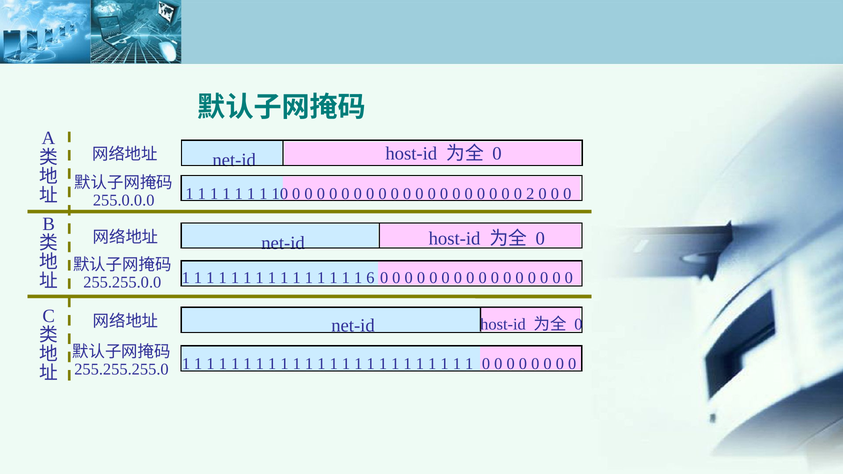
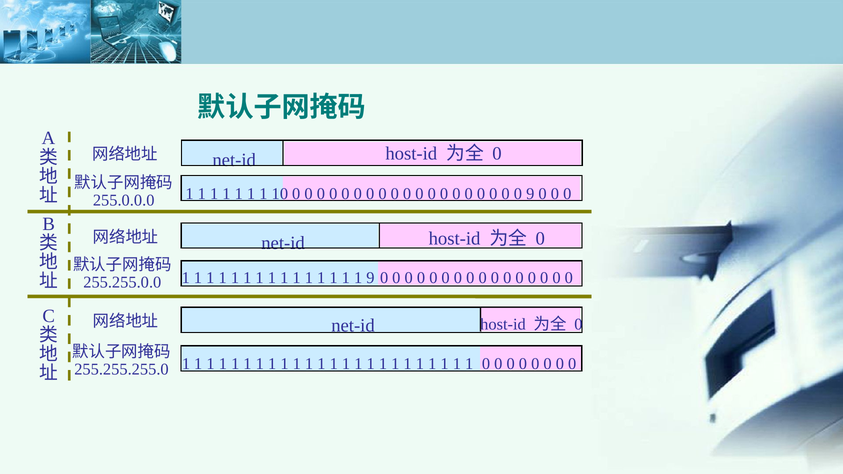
0 2: 2 -> 9
1 6: 6 -> 9
